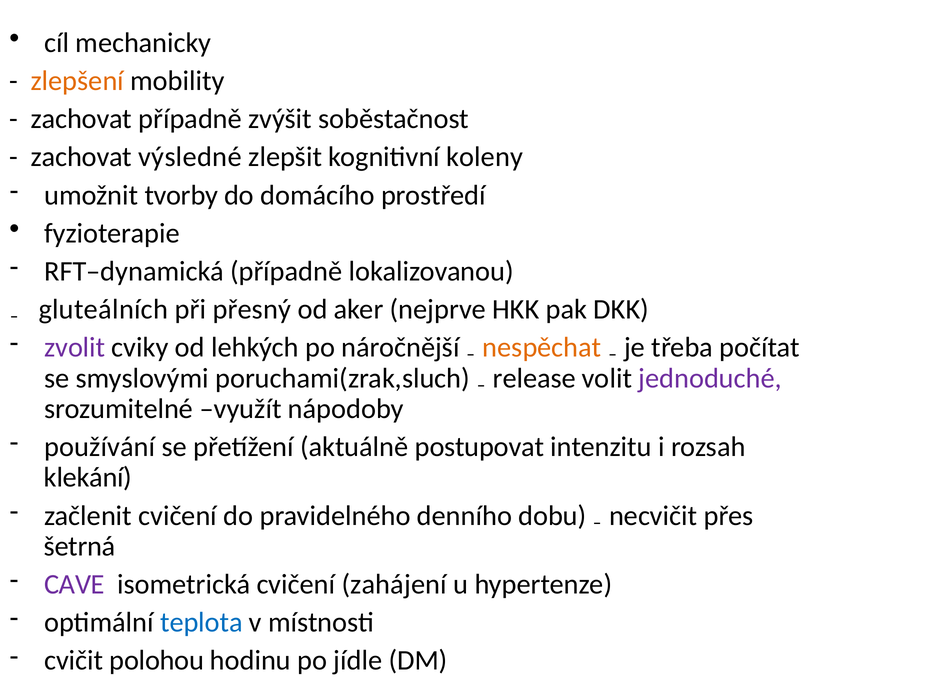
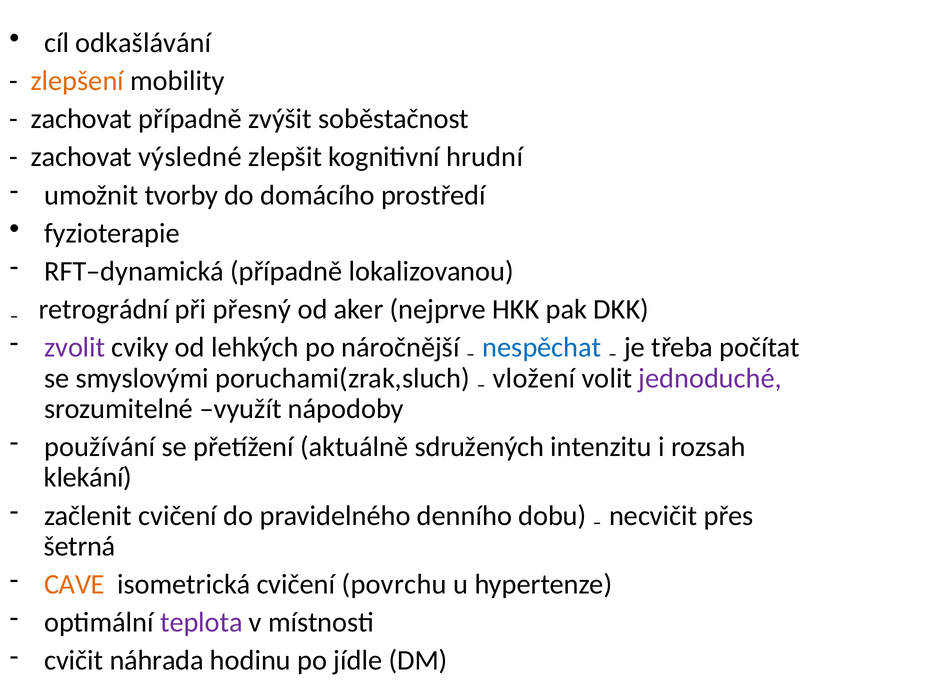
mechanicky: mechanicky -> odkašlávání
koleny: koleny -> hrudní
gluteálních: gluteálních -> retrográdní
nespěchat colour: orange -> blue
release: release -> vložení
postupovat: postupovat -> sdružených
CAVE colour: purple -> orange
zahájení: zahájení -> povrchu
teplota colour: blue -> purple
polohou: polohou -> náhrada
